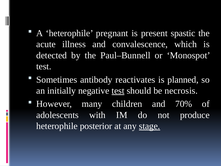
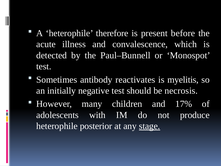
pregnant: pregnant -> therefore
spastic: spastic -> before
planned: planned -> myelitis
test at (118, 91) underline: present -> none
70%: 70% -> 17%
